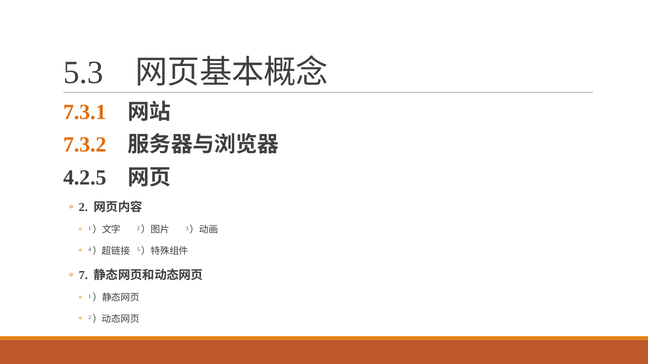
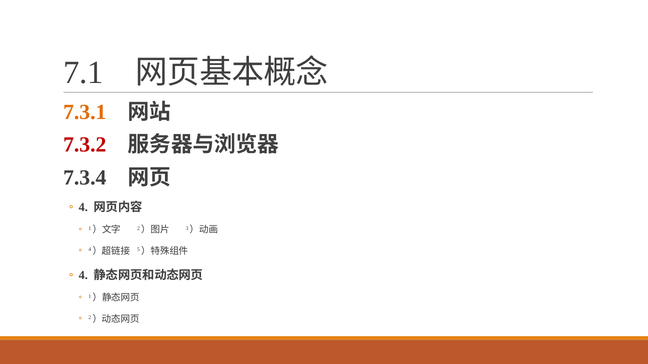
5.3: 5.3 -> 7.1
7.3.2 colour: orange -> red
4.2.5: 4.2.5 -> 7.3.4
2 at (83, 208): 2 -> 4
7 at (83, 276): 7 -> 4
